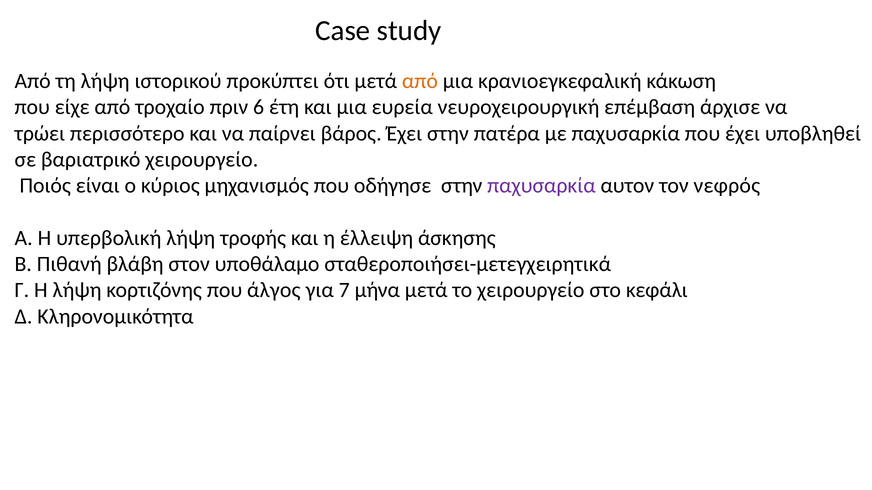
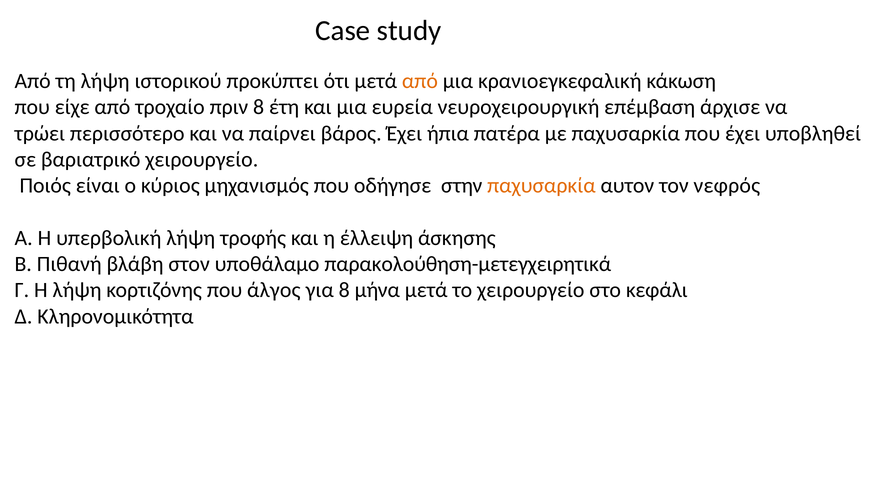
πριν 6: 6 -> 8
Έχει στην: στην -> ήπια
παχυσαρκία at (541, 186) colour: purple -> orange
σταθεροποιήσει-μετεγχειρητικά: σταθεροποιήσει-μετεγχειρητικά -> παρακολούθηση-μετεγχειρητικά
για 7: 7 -> 8
